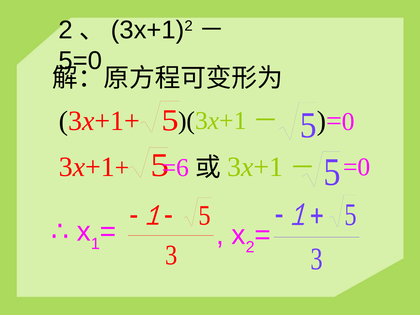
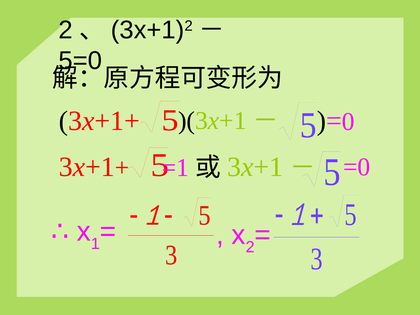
=6: =6 -> =1
